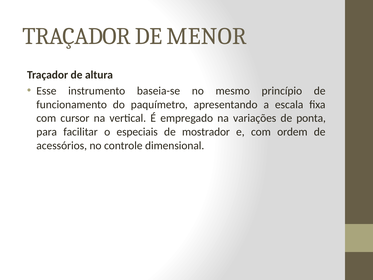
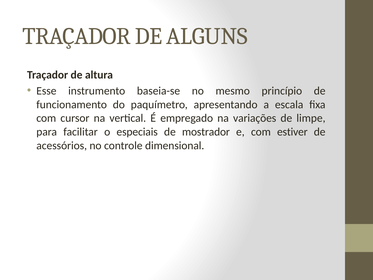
MENOR: MENOR -> ALGUNS
ponta: ponta -> limpe
ordem: ordem -> estiver
